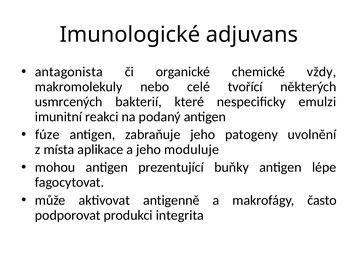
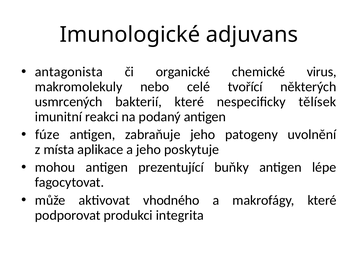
vždy: vždy -> virus
emulzi: emulzi -> tělísek
moduluje: moduluje -> poskytuje
antigenně: antigenně -> vhodného
makrofágy často: často -> které
